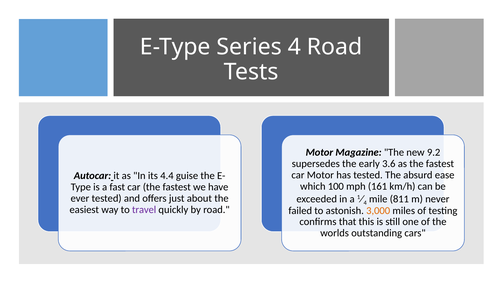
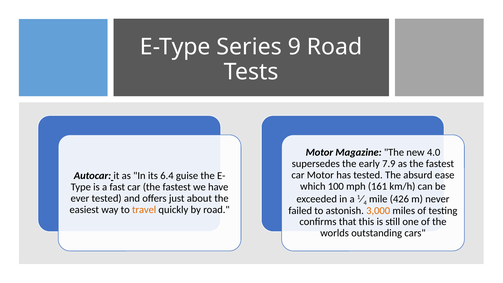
Series 4: 4 -> 9
9.2: 9.2 -> 4.0
3.6: 3.6 -> 7.9
4.4: 4.4 -> 6.4
811: 811 -> 426
travel colour: purple -> orange
